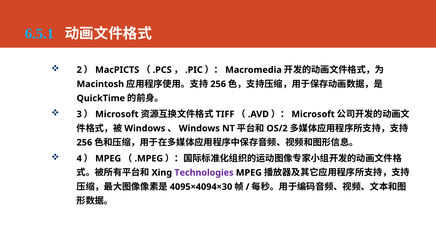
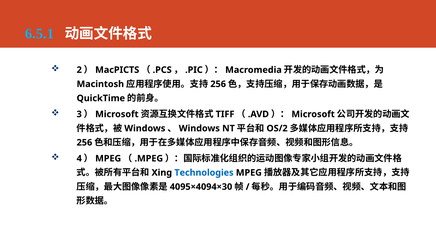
Technologies colour: purple -> blue
